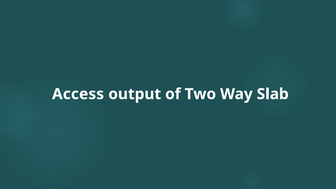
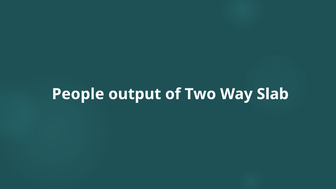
Access: Access -> People
